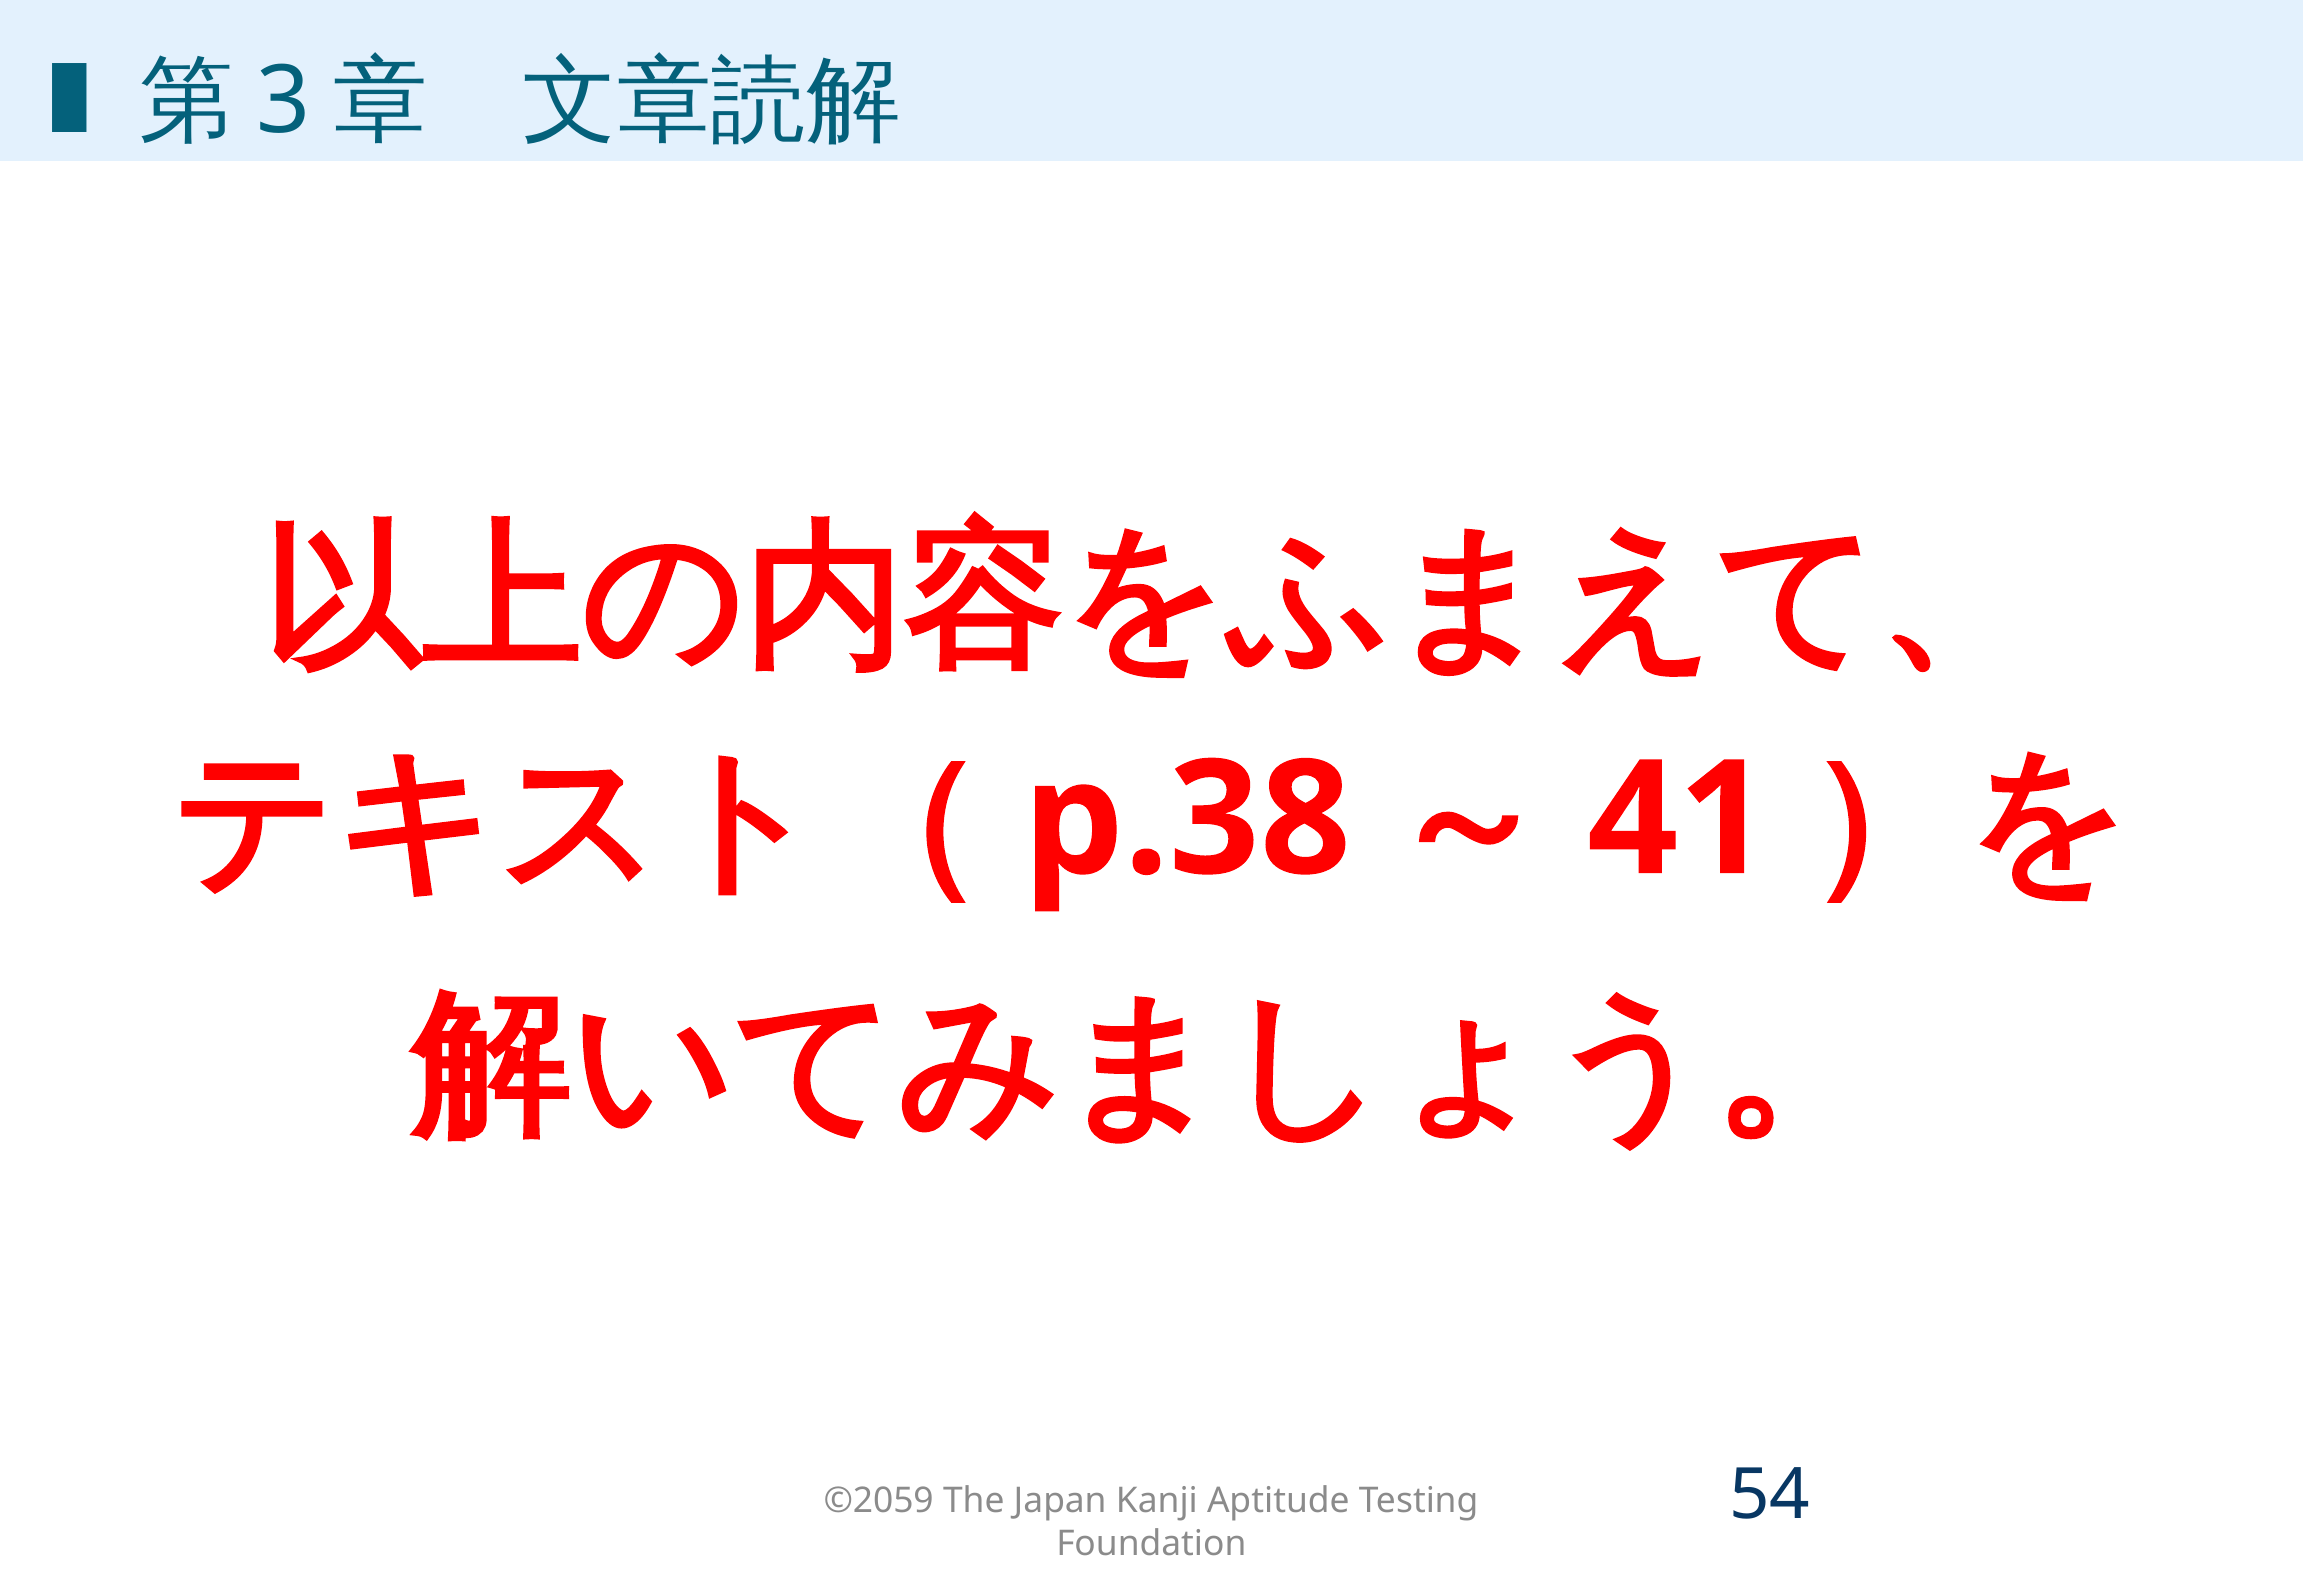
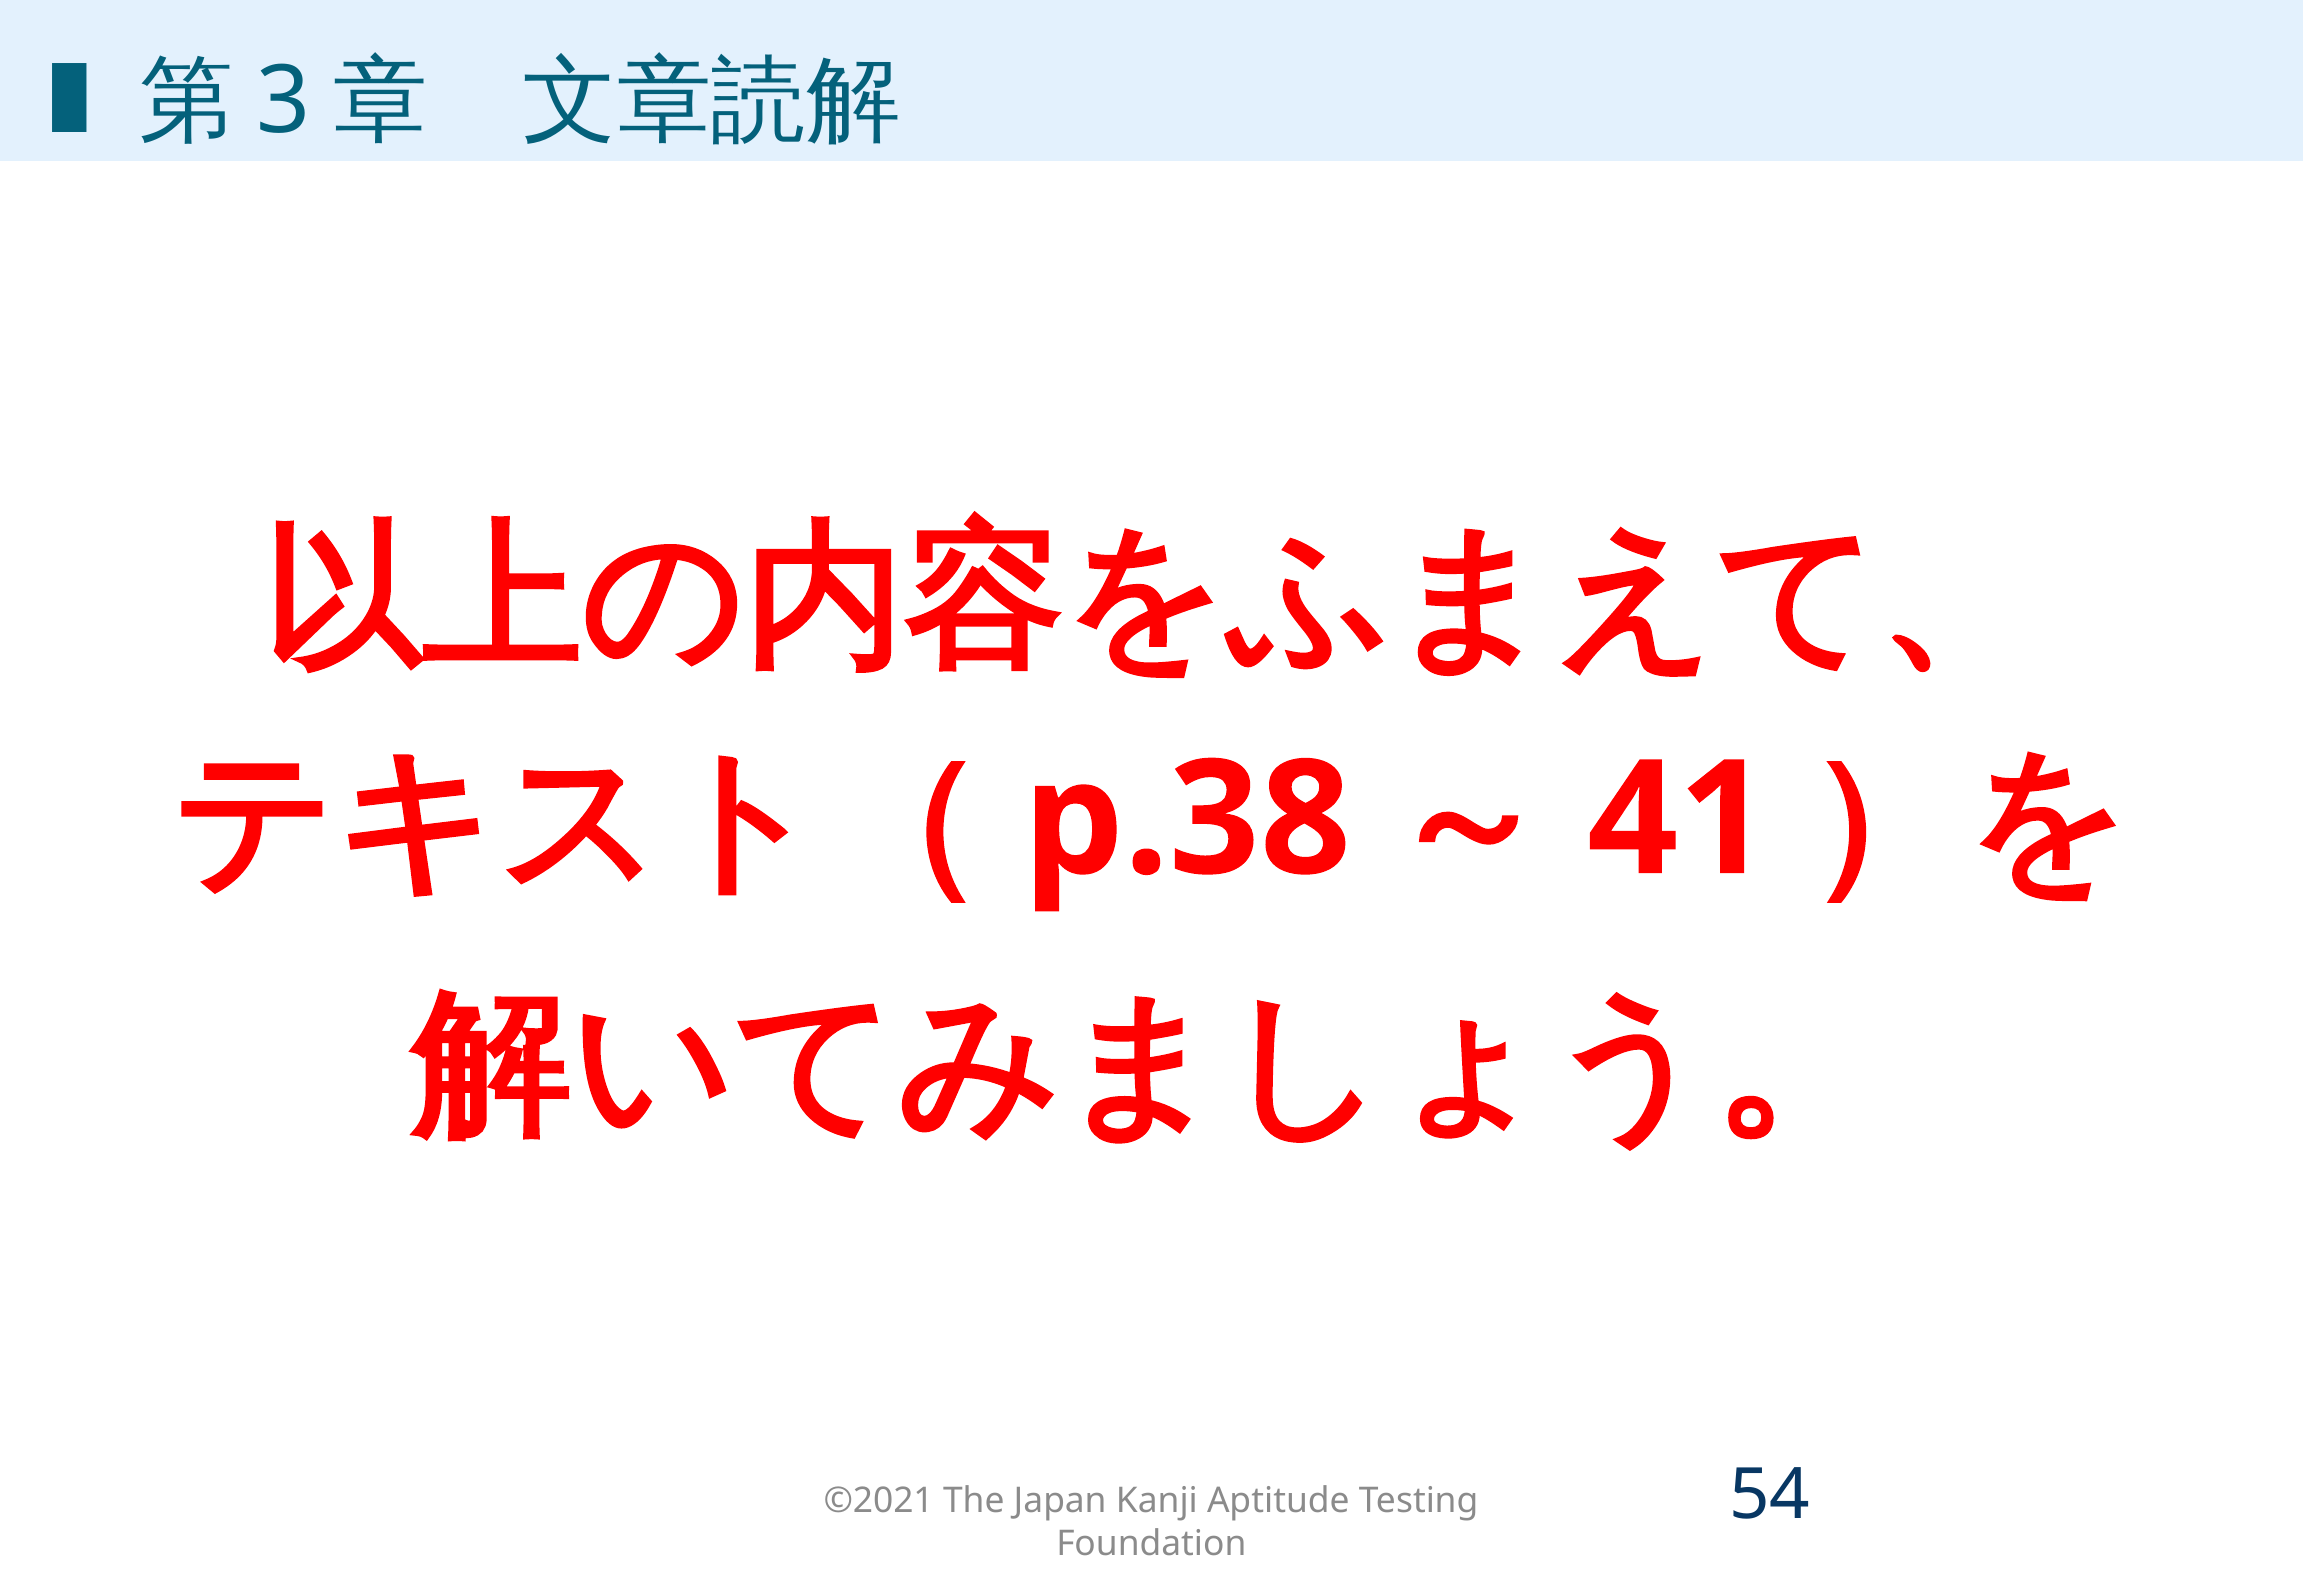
©2059: ©2059 -> ©2021
